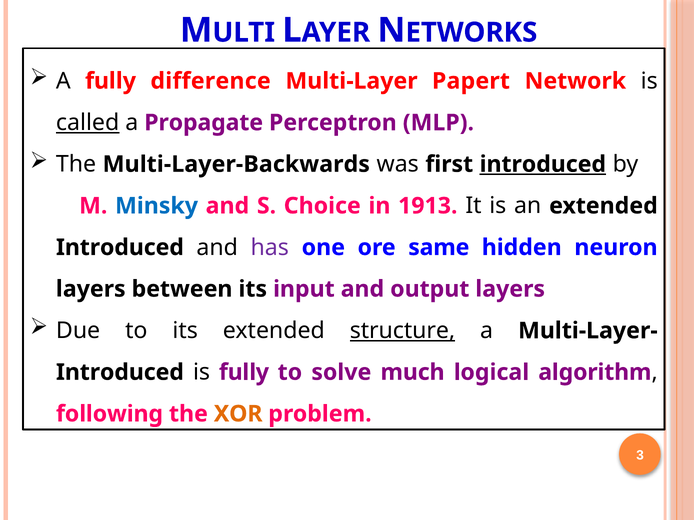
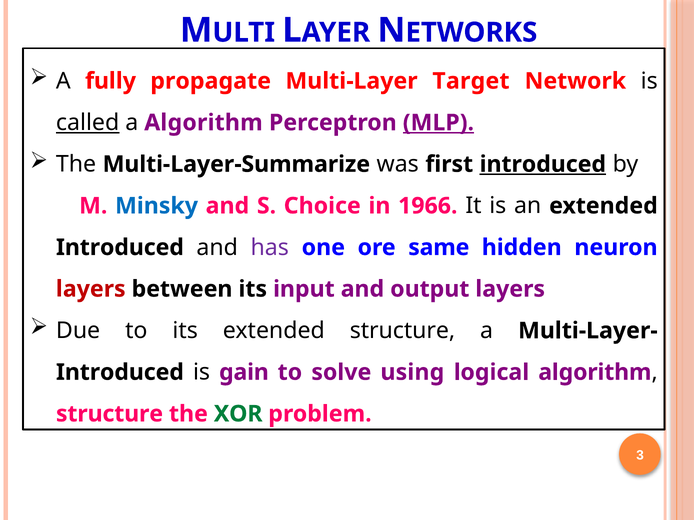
difference: difference -> propagate
Papert: Papert -> Target
a Propagate: Propagate -> Algorithm
MLP underline: none -> present
Multi-Layer-Backwards: Multi-Layer-Backwards -> Multi-Layer-Summarize
1913: 1913 -> 1966
layers at (91, 289) colour: black -> red
structure at (402, 331) underline: present -> none
is fully: fully -> gain
much: much -> using
following at (110, 414): following -> structure
XOR colour: orange -> green
